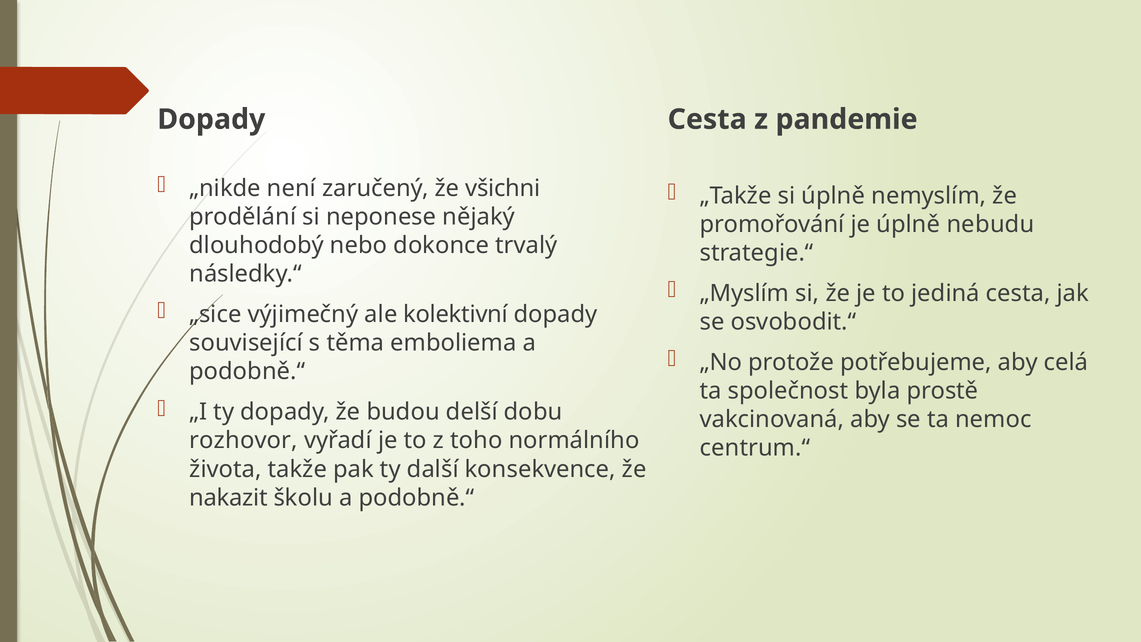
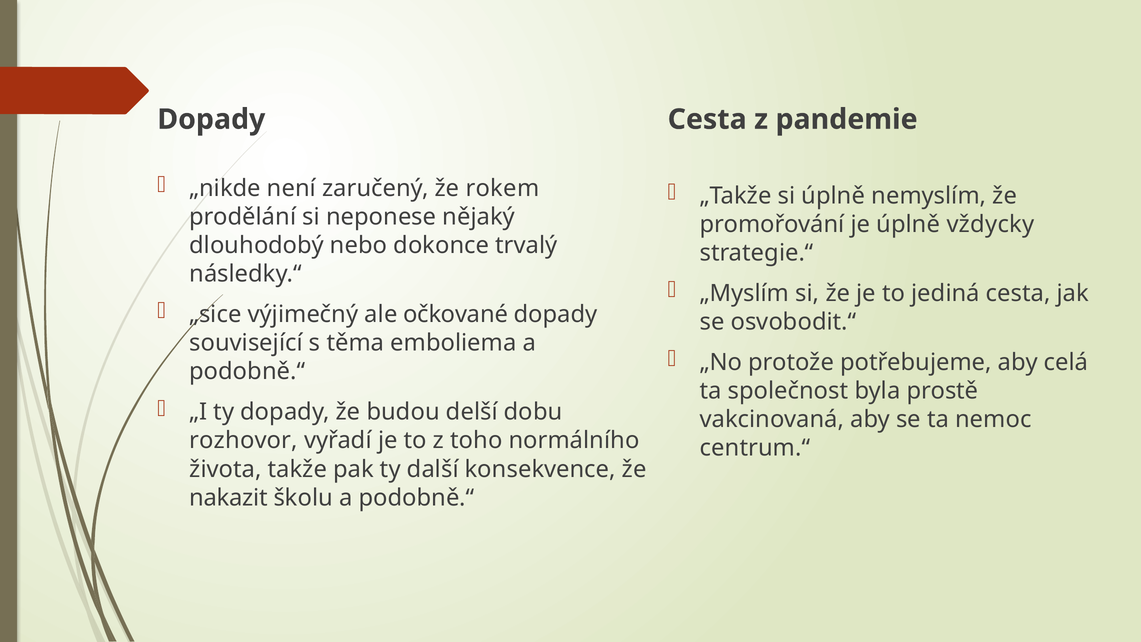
všichni: všichni -> rokem
nebudu: nebudu -> vždycky
kolektivní: kolektivní -> očkované
